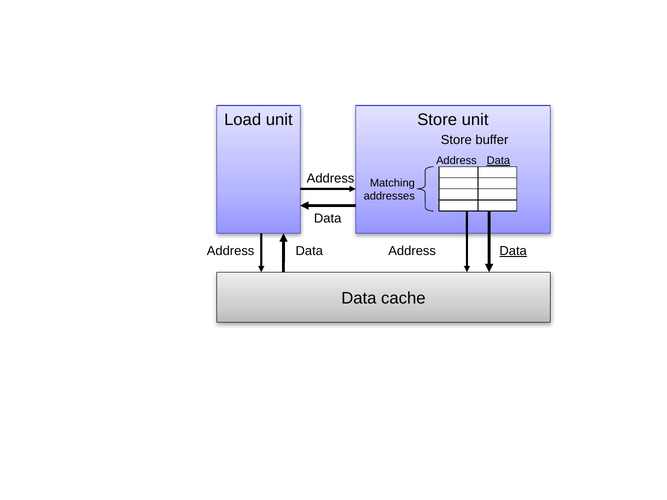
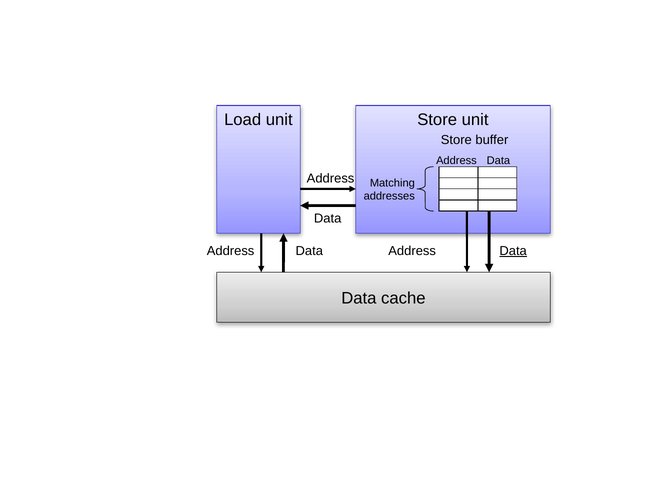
Data at (498, 161) underline: present -> none
